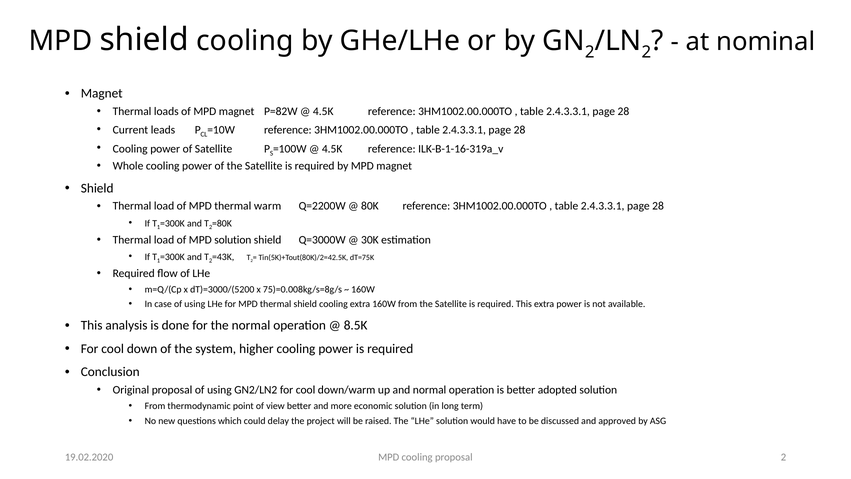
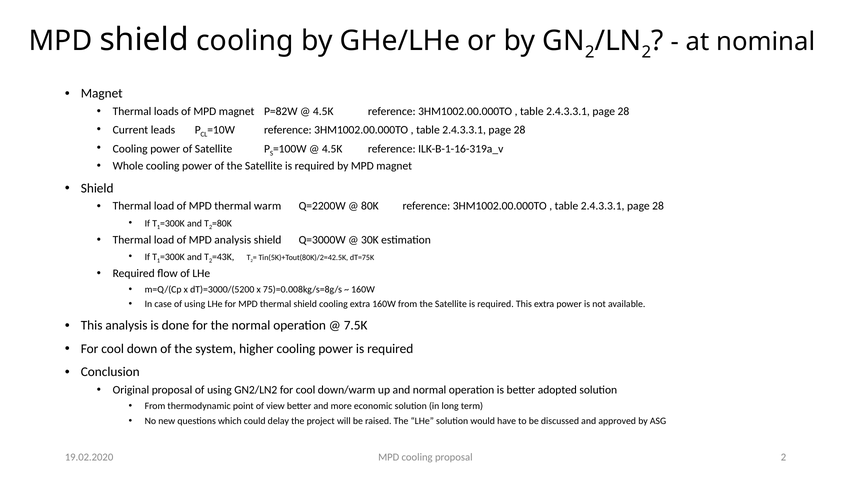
MPD solution: solution -> analysis
8.5K: 8.5K -> 7.5K
